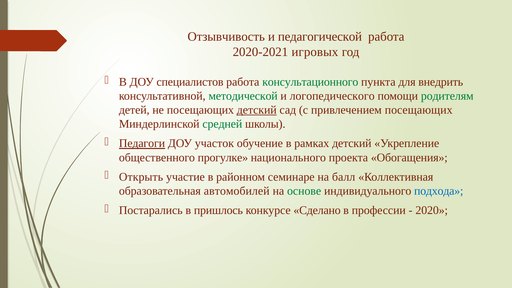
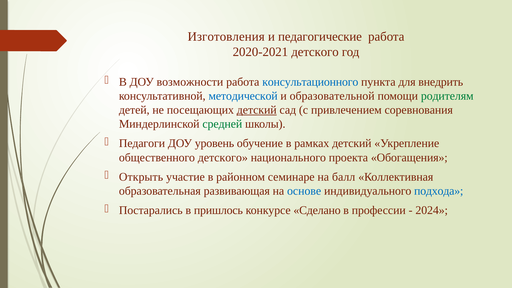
Отзывчивость: Отзывчивость -> Изготовления
педагогической: педагогической -> педагогические
2020-2021 игровых: игровых -> детского
специалистов: специалистов -> возможности
консультационного colour: green -> blue
методической colour: green -> blue
логопедического: логопедического -> образовательной
привлечением посещающих: посещающих -> соревнования
Педагоги underline: present -> none
участок: участок -> уровень
общественного прогулке: прогулке -> детского
автомобилей: автомобилей -> развивающая
основе colour: green -> blue
2020: 2020 -> 2024
